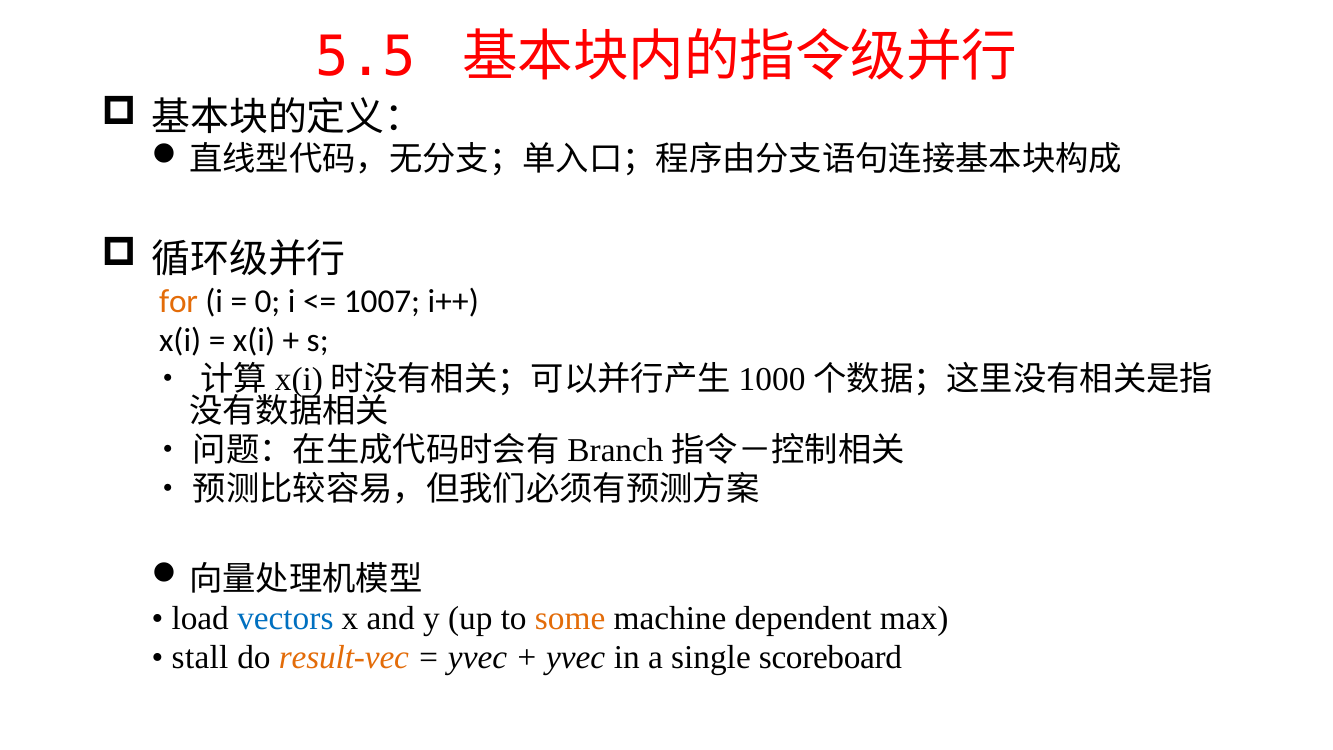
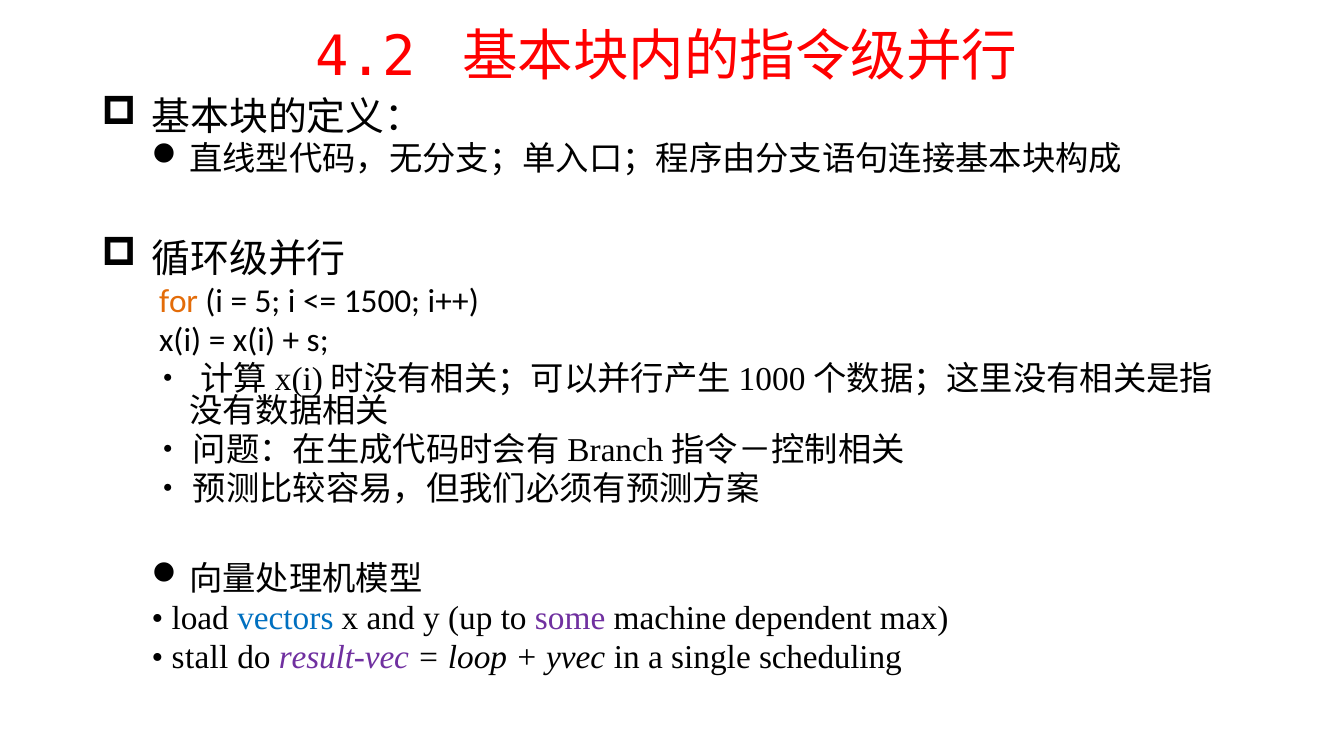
5.5: 5.5 -> 4.2
0: 0 -> 5
1007: 1007 -> 1500
some colour: orange -> purple
result-vec colour: orange -> purple
yvec at (478, 657): yvec -> loop
scoreboard: scoreboard -> scheduling
